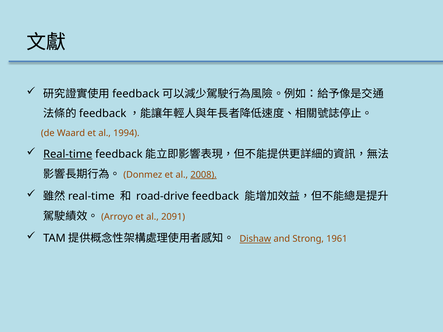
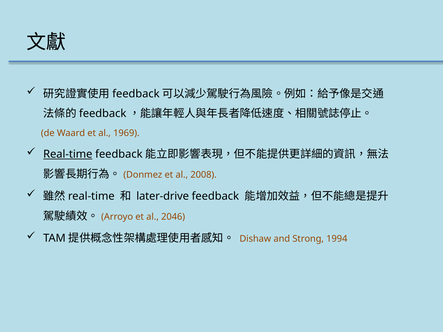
1994: 1994 -> 1969
2008 underline: present -> none
road-drive: road-drive -> later-drive
2091: 2091 -> 2046
Dishaw underline: present -> none
1961: 1961 -> 1994
